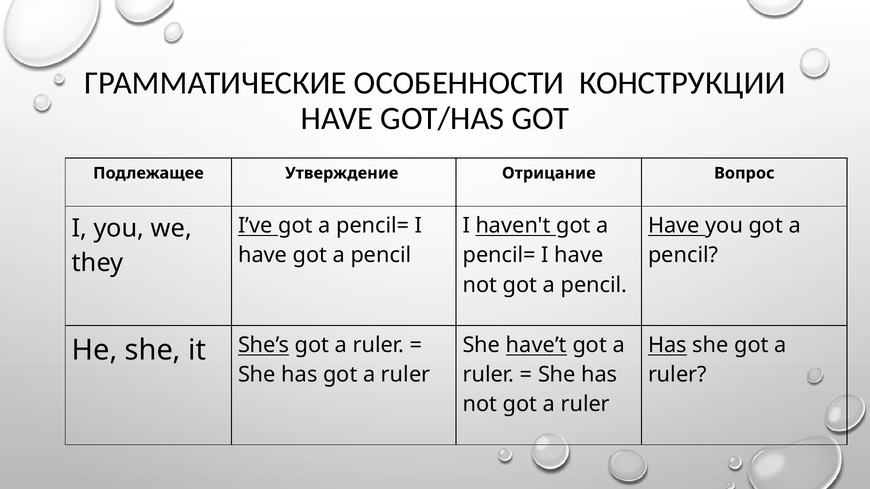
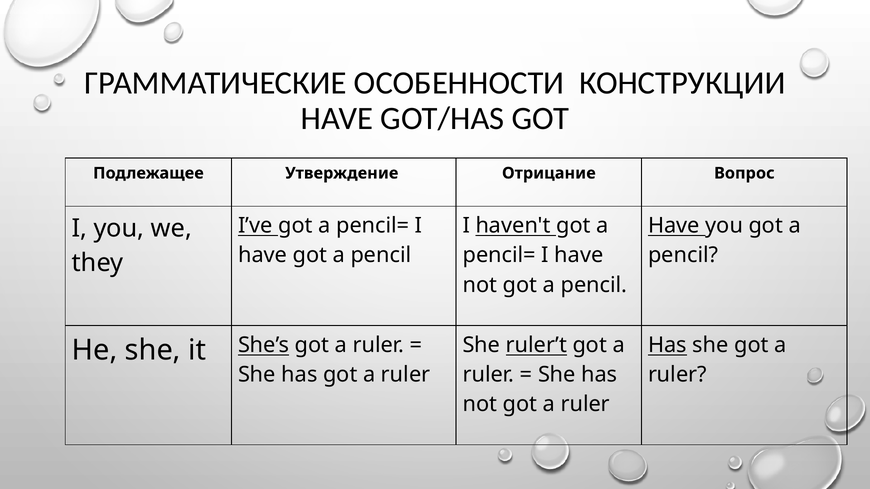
have’t: have’t -> ruler’t
